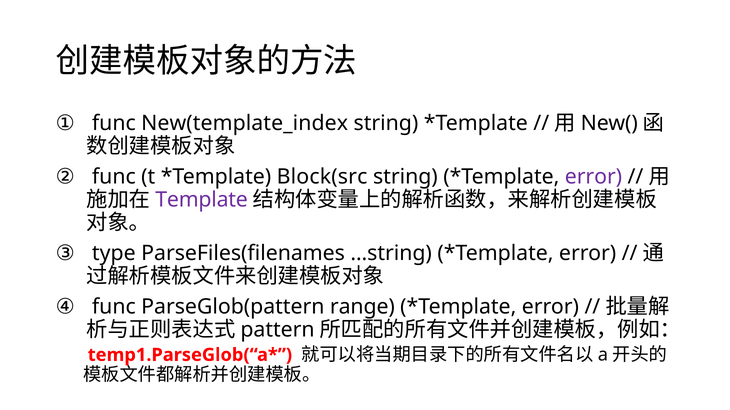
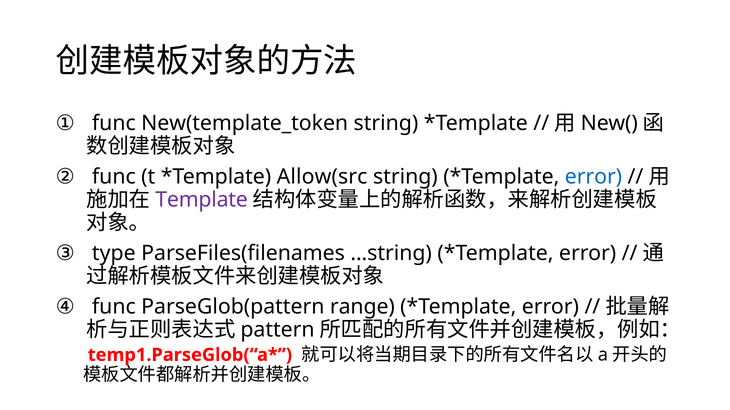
New(template_index: New(template_index -> New(template_token
Block(src: Block(src -> Allow(src
error at (593, 177) colour: purple -> blue
